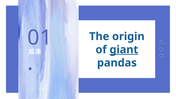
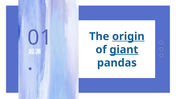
origin underline: none -> present
